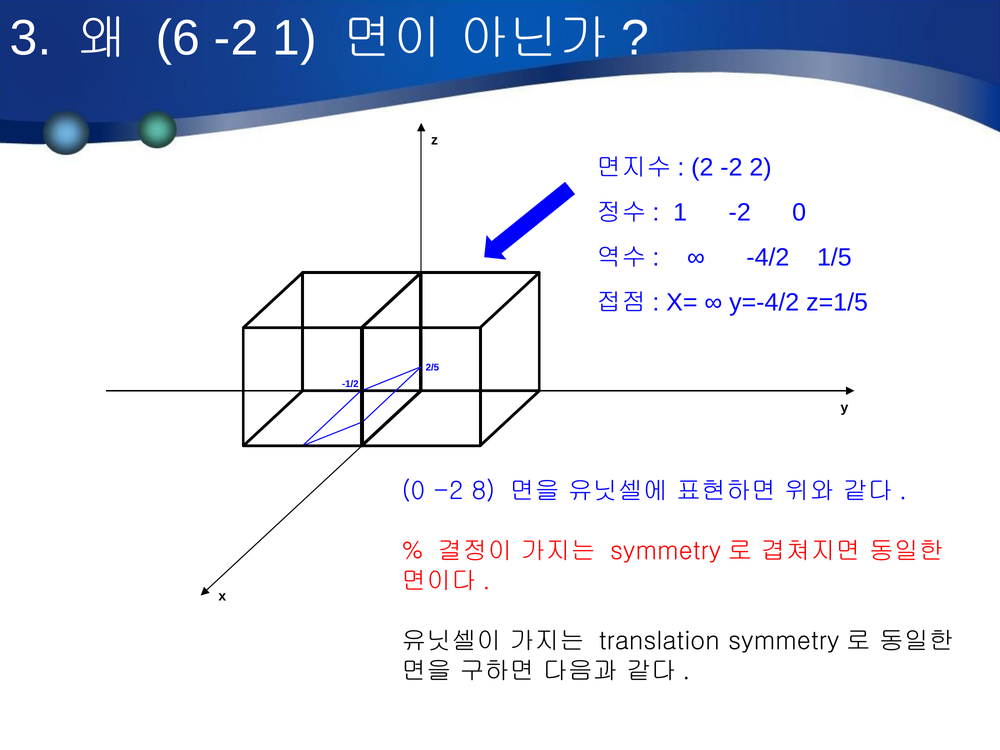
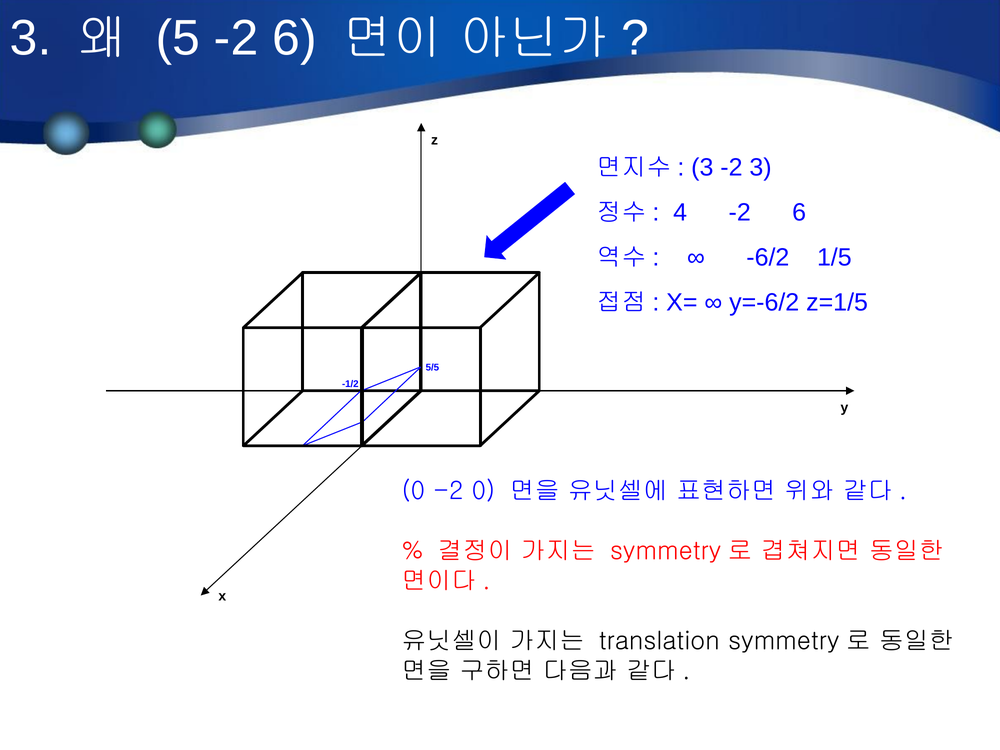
6: 6 -> 5
1 at (295, 38): 1 -> 6
2 at (702, 167): 2 -> 3
-2 2: 2 -> 3
1 at (680, 212): 1 -> 4
0 at (799, 212): 0 -> 6
-4/2: -4/2 -> -6/2
y=-4/2: y=-4/2 -> y=-6/2
2/5: 2/5 -> 5/5
-2 8: 8 -> 0
